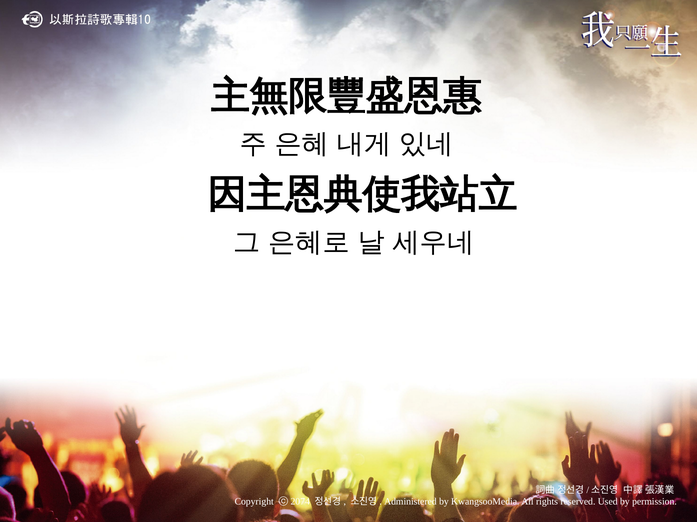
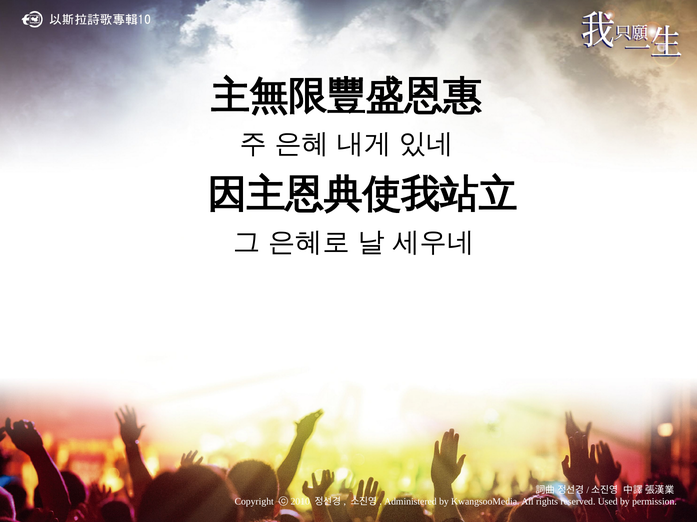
2074: 2074 -> 2010
